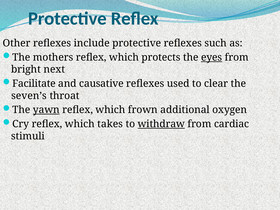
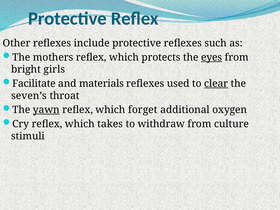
next: next -> girls
causative: causative -> materials
clear underline: none -> present
frown: frown -> forget
withdraw underline: present -> none
cardiac: cardiac -> culture
